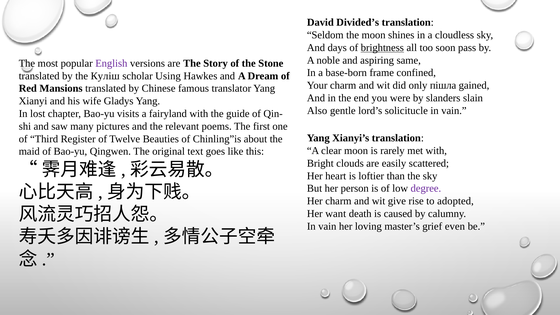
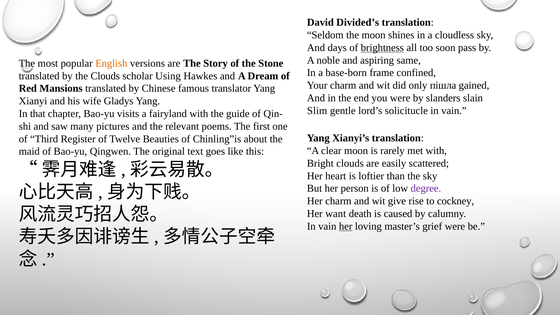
English colour: purple -> orange
the Куліш: Куліш -> Clouds
Also: Also -> Slim
lost: lost -> that
adopted: adopted -> cockney
her at (346, 226) underline: none -> present
grief even: even -> were
